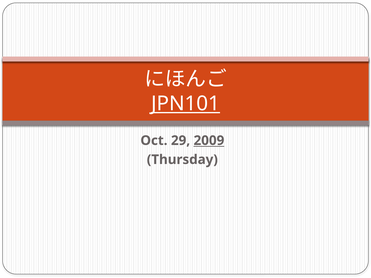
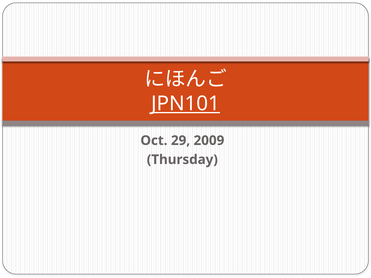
2009 underline: present -> none
